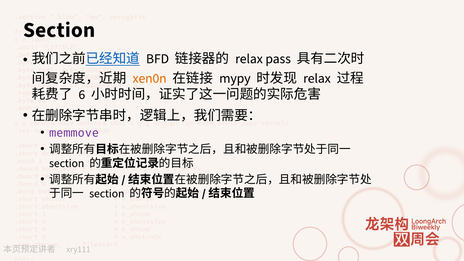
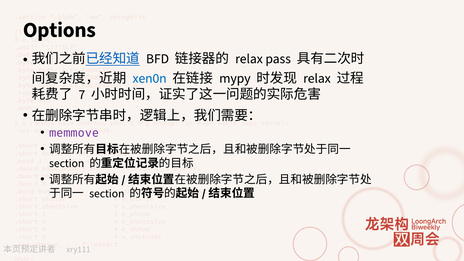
Section at (59, 30): Section -> Options
xen0n colour: orange -> blue
6: 6 -> 7
